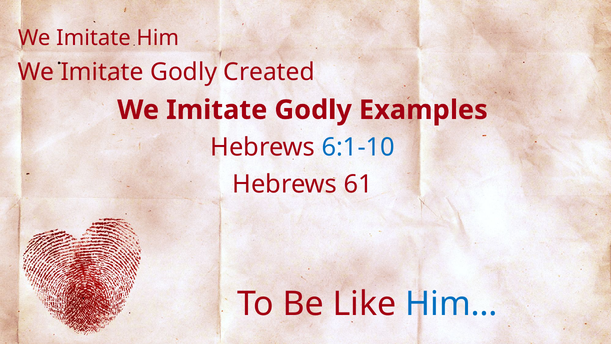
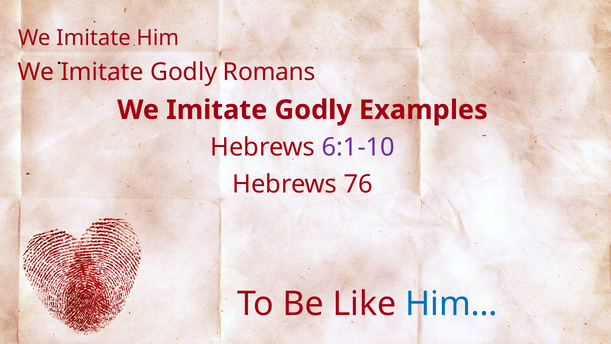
Created: Created -> Romans
6:1-10 colour: blue -> purple
61: 61 -> 76
